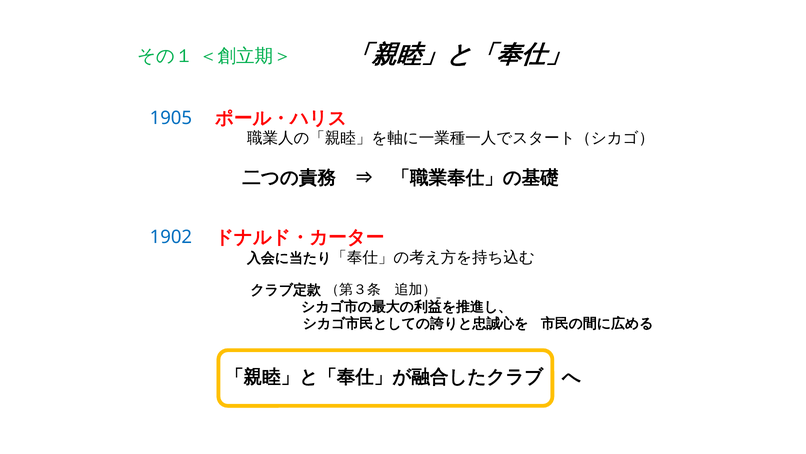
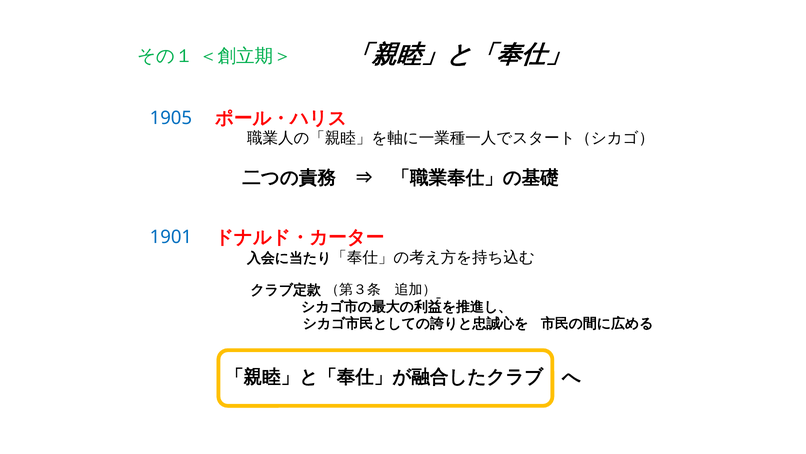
1902: 1902 -> 1901
